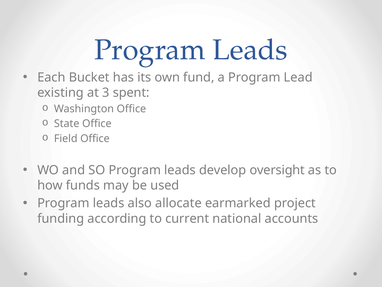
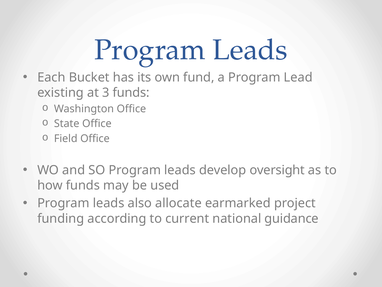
3 spent: spent -> funds
accounts: accounts -> guidance
